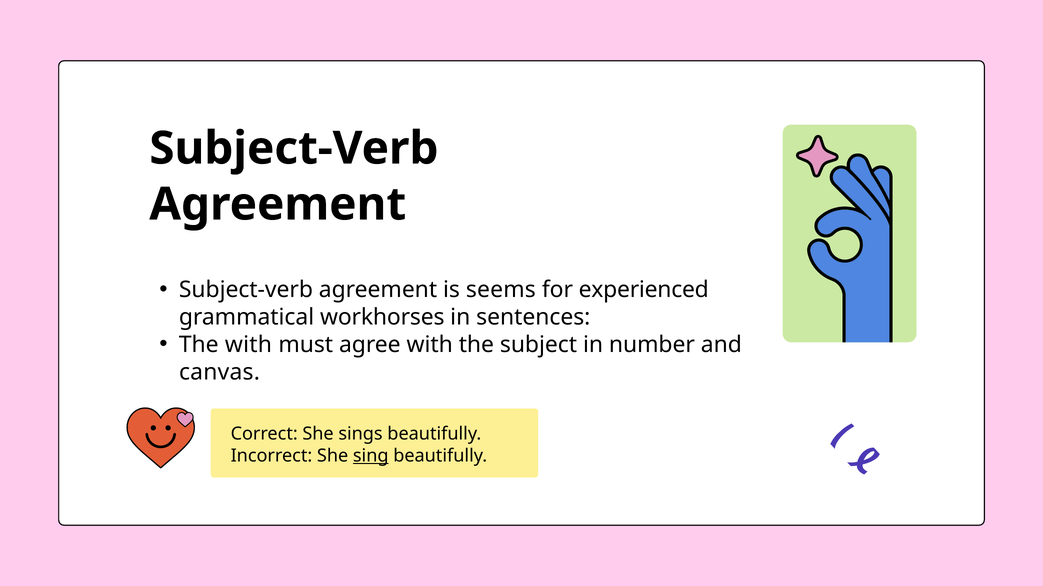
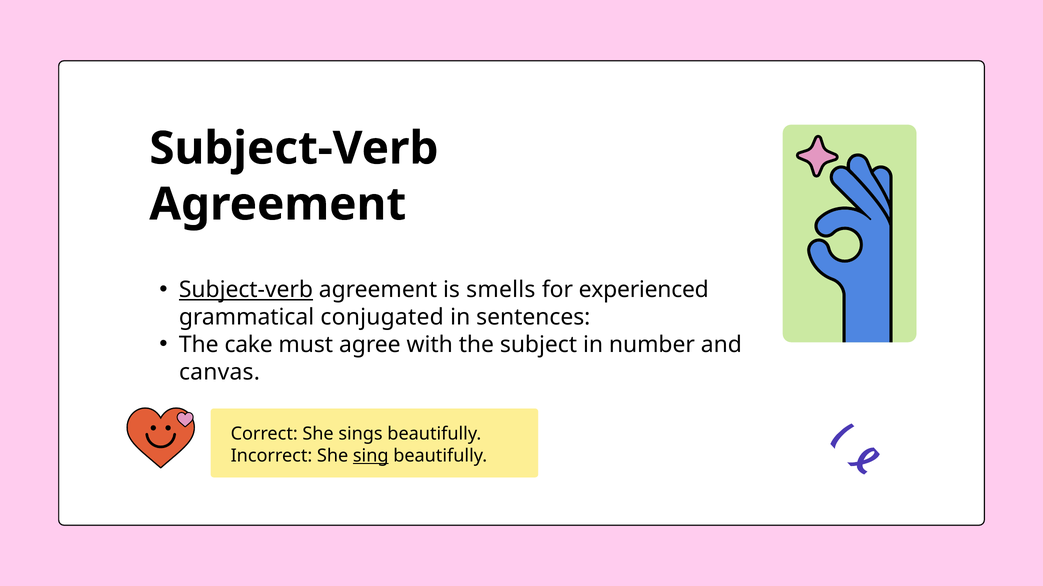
Subject-verb at (246, 290) underline: none -> present
seems: seems -> smells
workhorses: workhorses -> conjugated
The with: with -> cake
